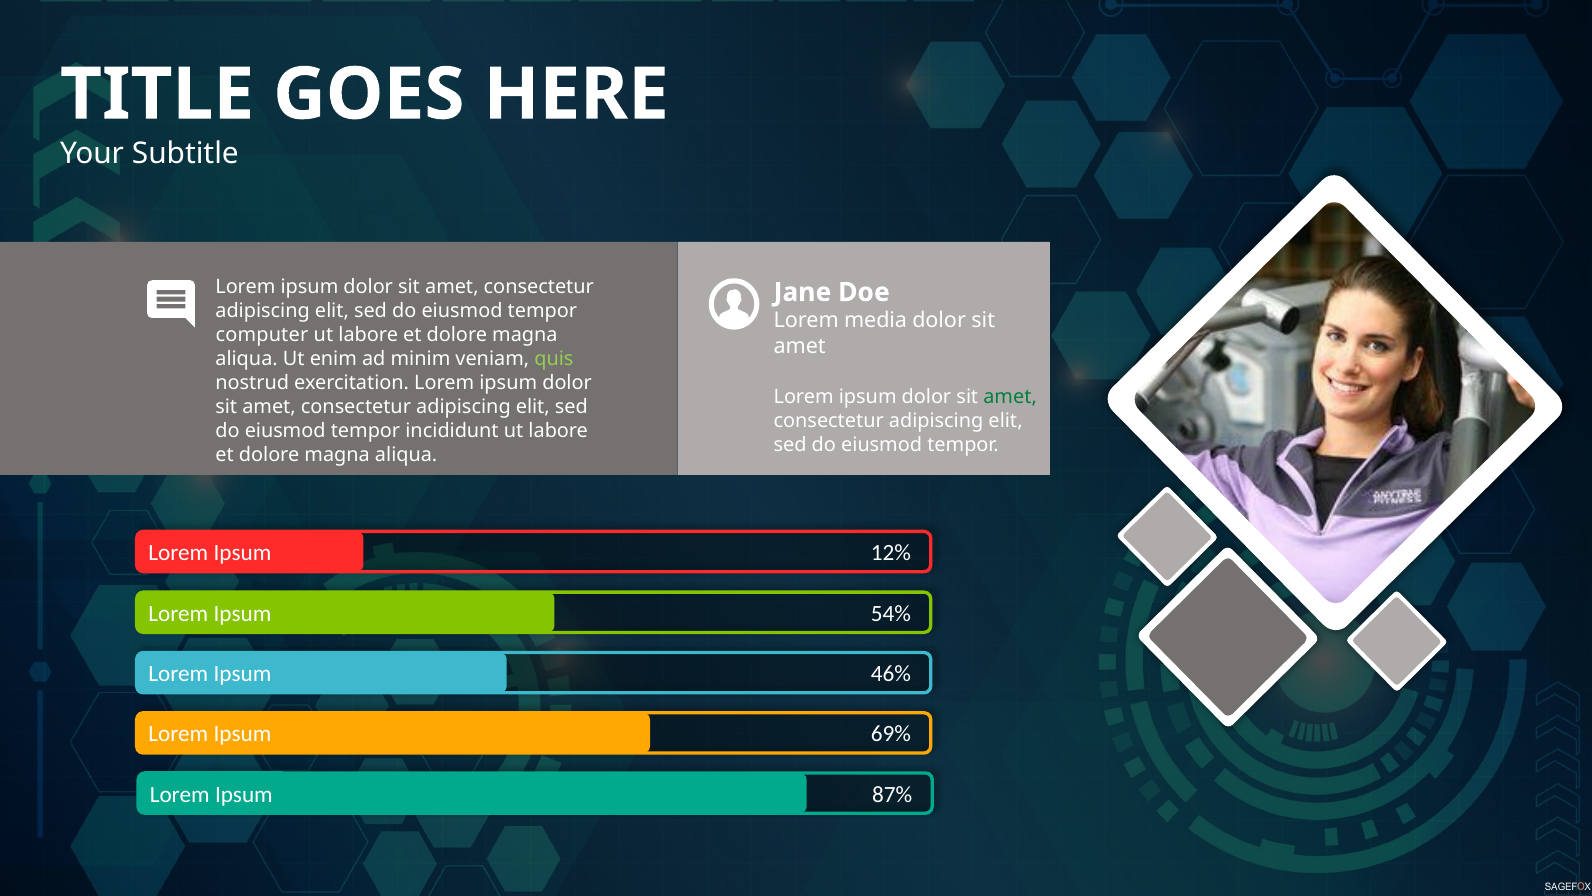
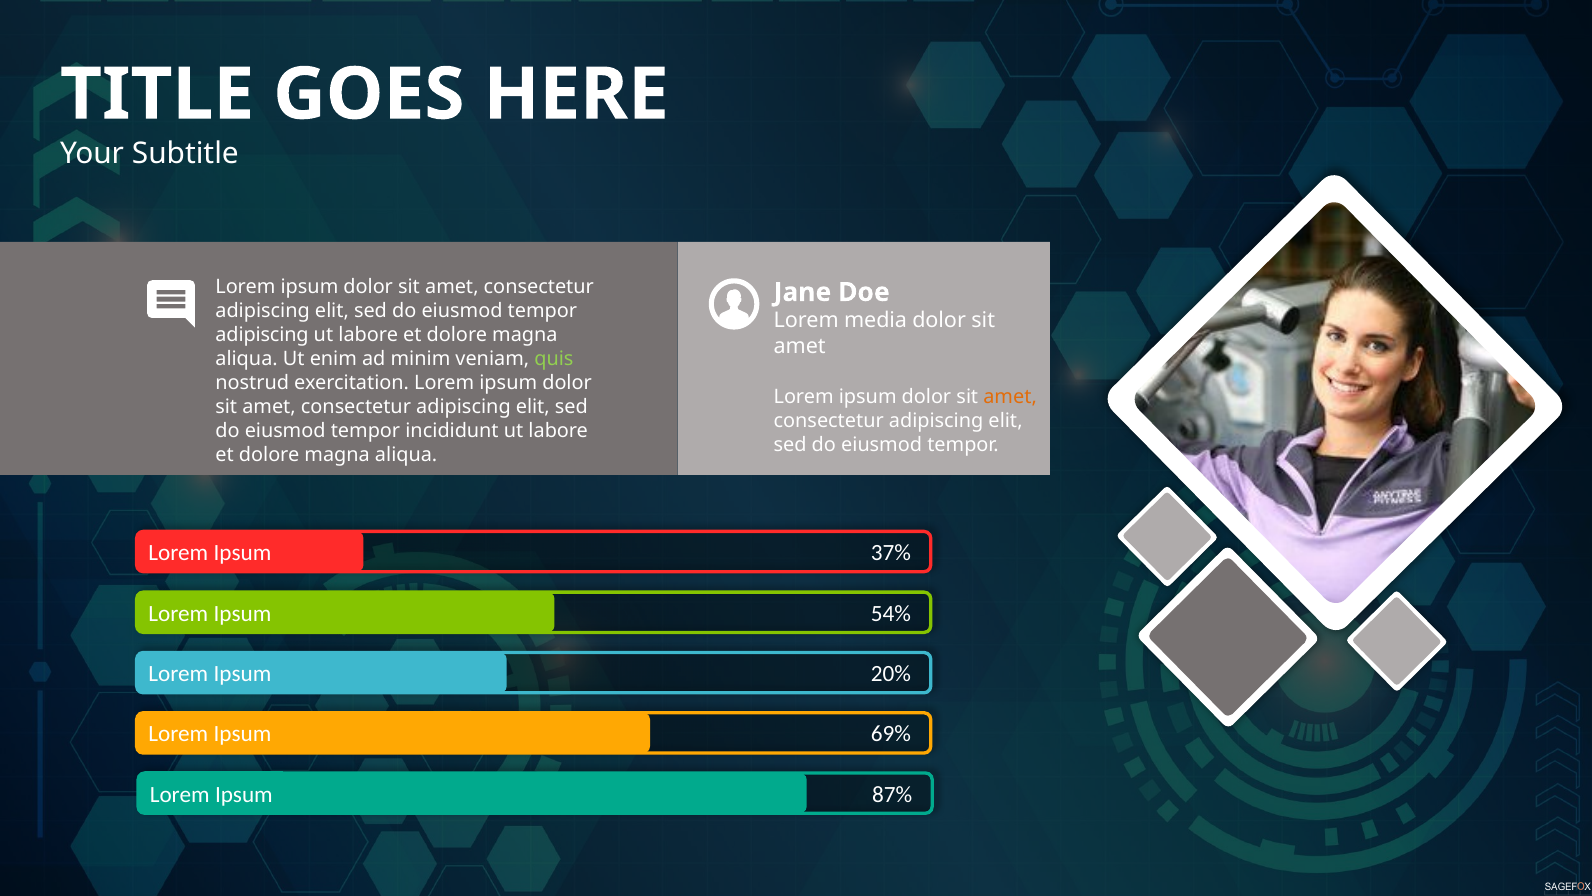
computer at (262, 335): computer -> adipiscing
amet at (1010, 397) colour: green -> orange
12%: 12% -> 37%
46%: 46% -> 20%
